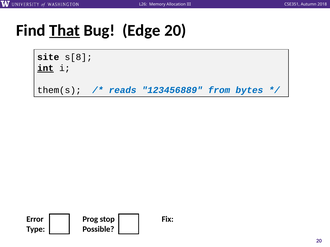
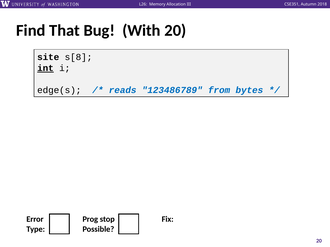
That underline: present -> none
Edge: Edge -> With
them(s: them(s -> edge(s
123456889: 123456889 -> 123486789
